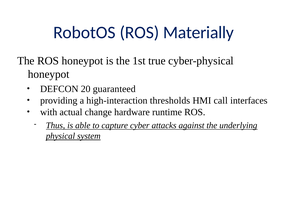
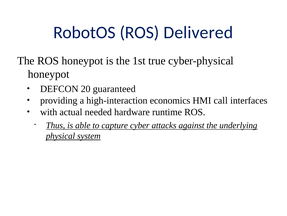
Materially: Materially -> Delivered
thresholds: thresholds -> economics
change: change -> needed
